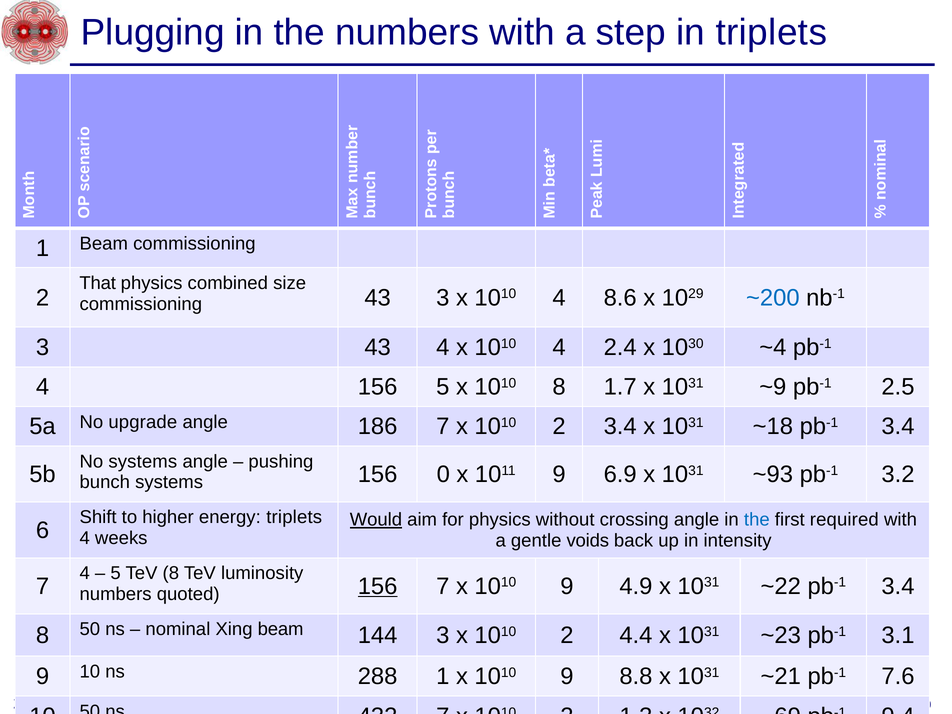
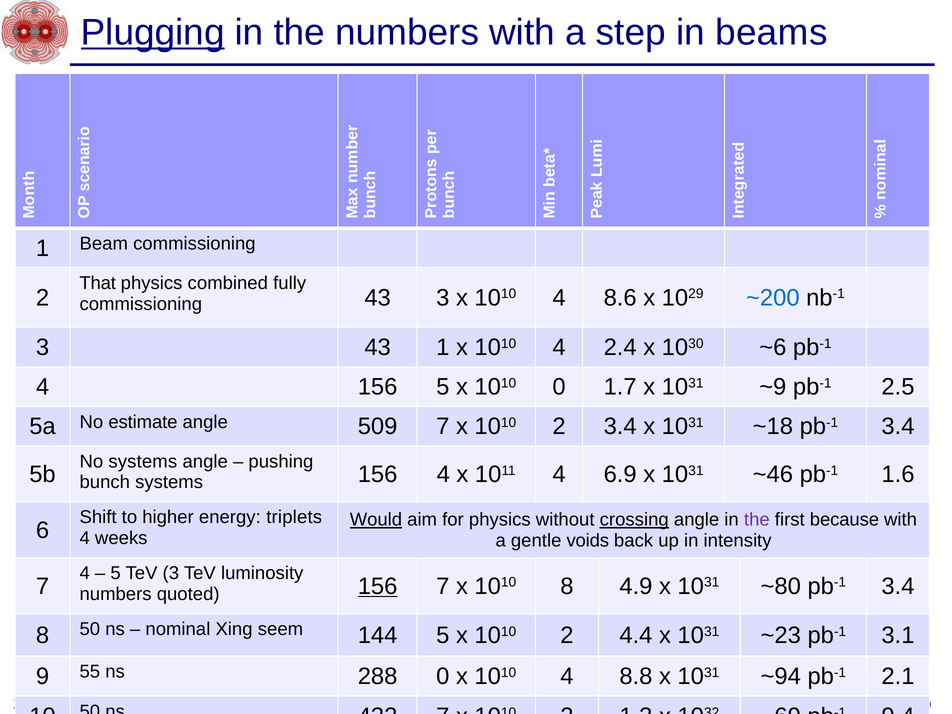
Plugging underline: none -> present
in triplets: triplets -> beams
size: size -> fully
43 4: 4 -> 1
~4: ~4 -> ~6
1010 8: 8 -> 0
upgrade: upgrade -> estimate
186: 186 -> 509
156 0: 0 -> 4
1011 9: 9 -> 4
~93: ~93 -> ~46
3.2: 3.2 -> 1.6
crossing underline: none -> present
the at (757, 520) colour: blue -> purple
required: required -> because
TeV 8: 8 -> 3
7 x 1010 9: 9 -> 8
~22: ~22 -> ~80
Xing beam: beam -> seem
144 3: 3 -> 5
9 10: 10 -> 55
288 1: 1 -> 0
9 at (567, 676): 9 -> 4
~21: ~21 -> ~94
pb-1 7.6: 7.6 -> 2.1
